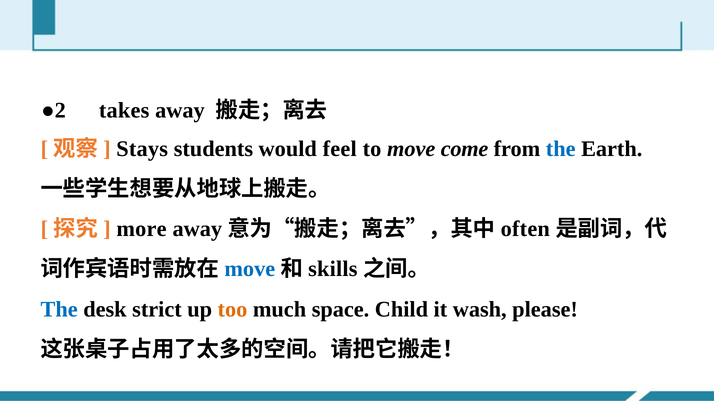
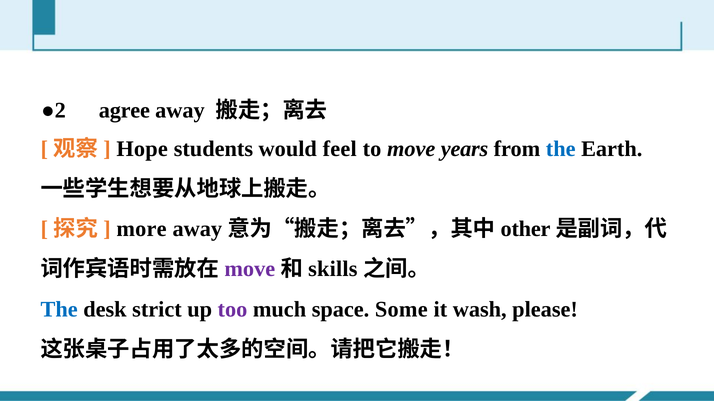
takes: takes -> agree
Stays: Stays -> Hope
come: come -> years
often: often -> other
move at (250, 270) colour: blue -> purple
too colour: orange -> purple
Child: Child -> Some
